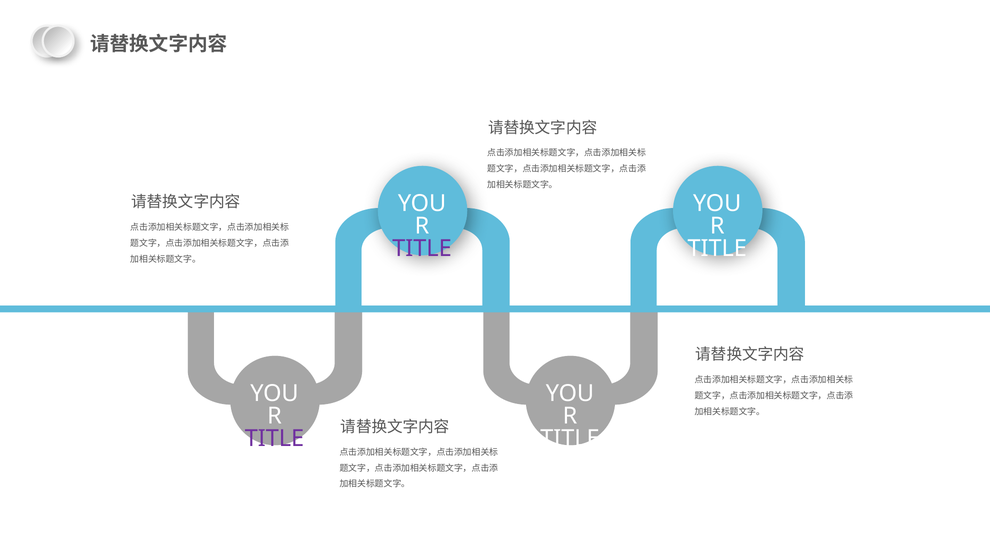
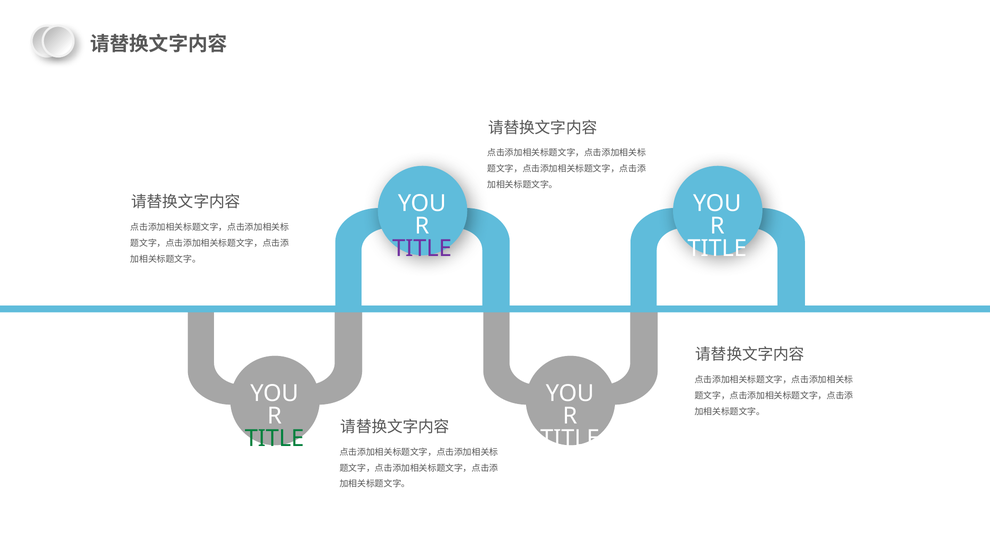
TITLE at (274, 438) colour: purple -> green
